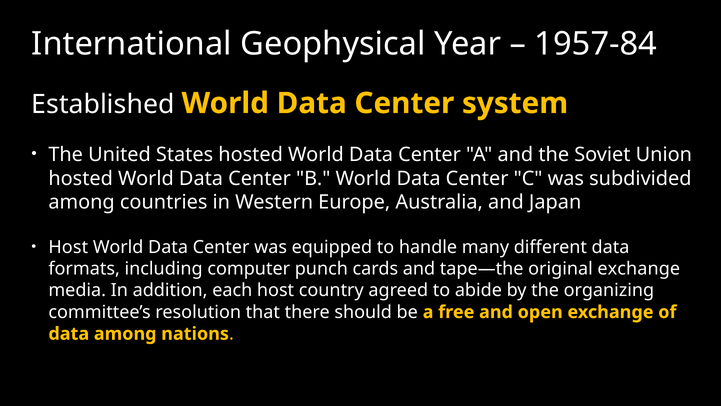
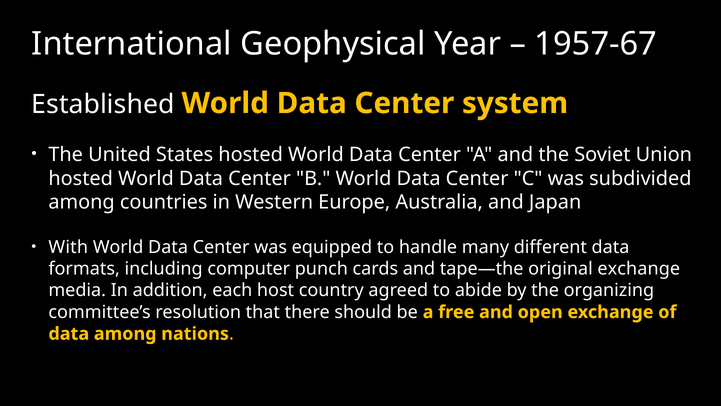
1957-84: 1957-84 -> 1957-67
Host at (68, 247): Host -> With
